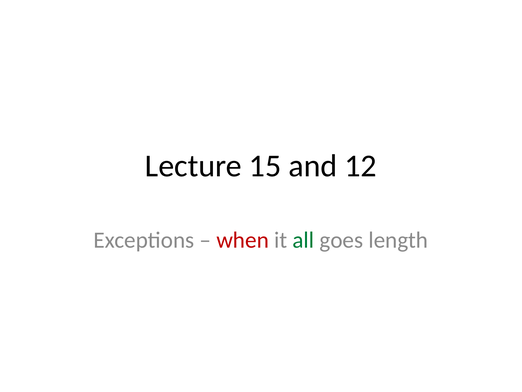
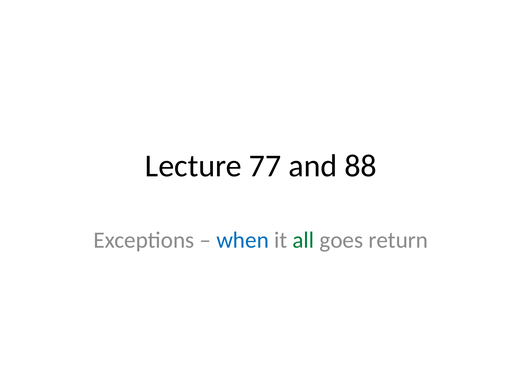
15: 15 -> 77
12: 12 -> 88
when colour: red -> blue
length: length -> return
